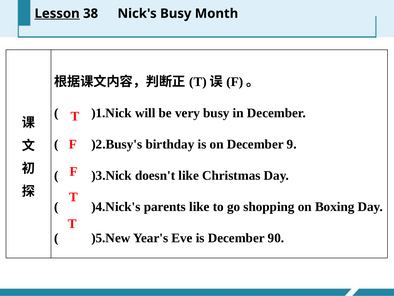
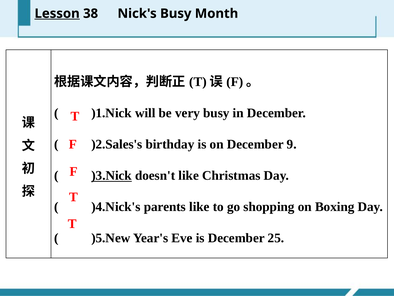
)2.Busy's: )2.Busy's -> )2.Sales's
)3.Nick underline: none -> present
90: 90 -> 25
